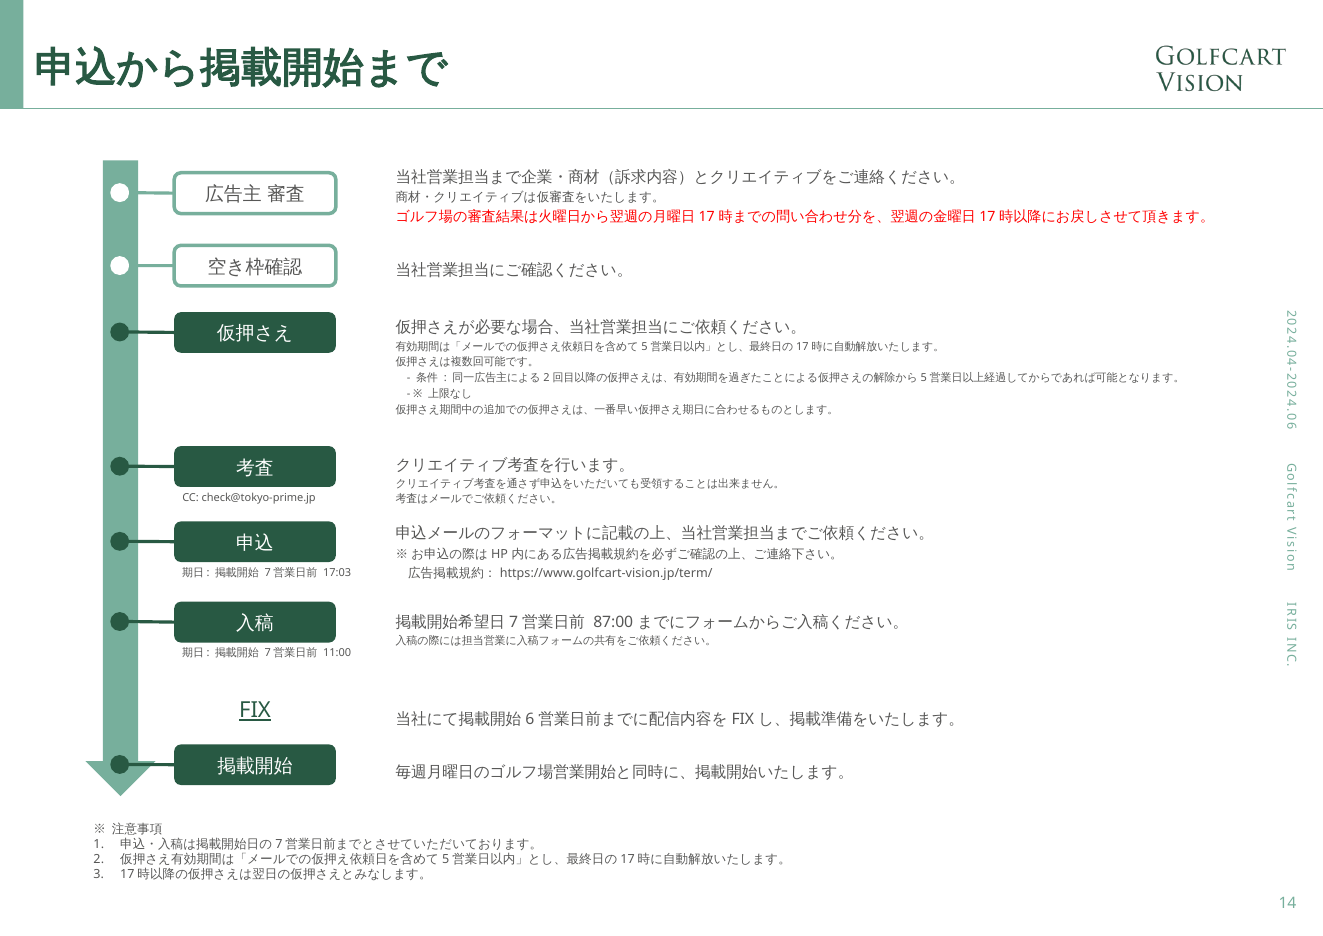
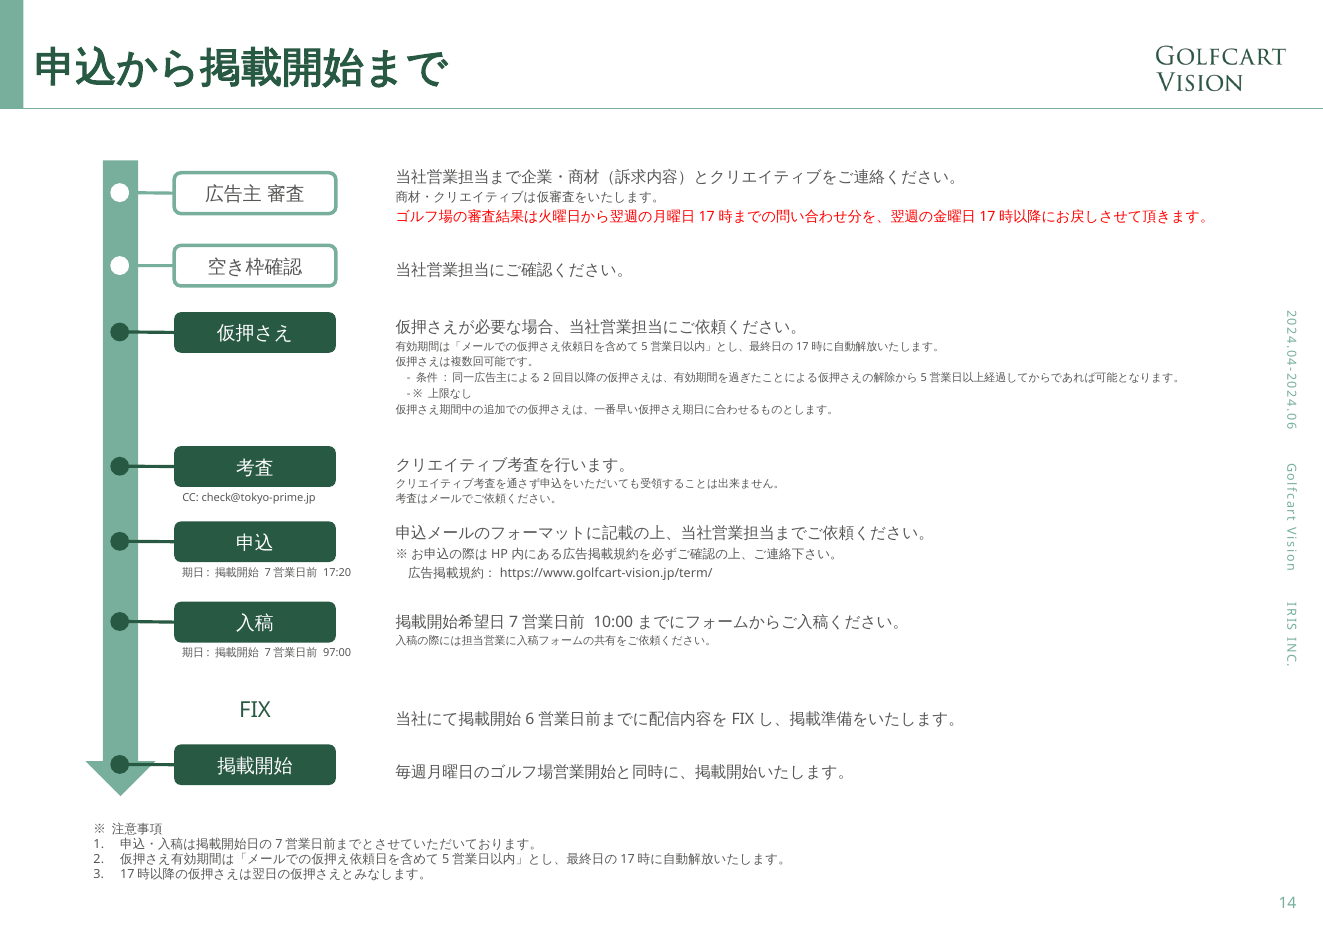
17:03: 17:03 -> 17:20
87:00: 87:00 -> 10:00
11:00: 11:00 -> 97:00
FIX underline: present -> none
